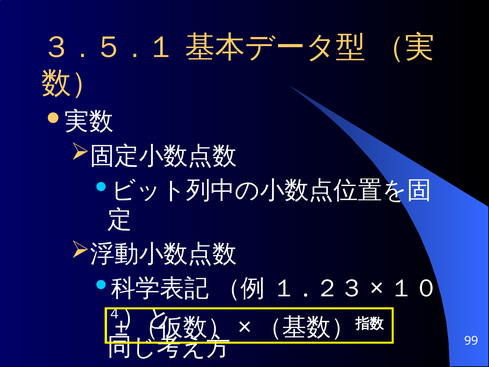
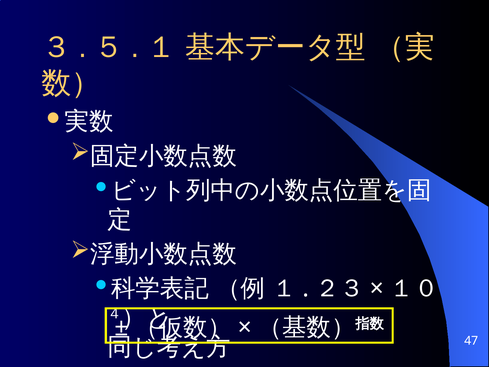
99: 99 -> 47
